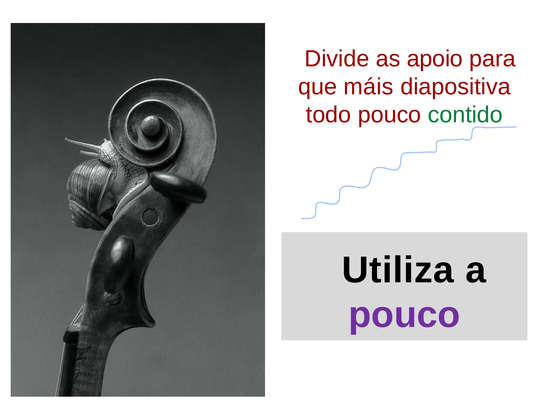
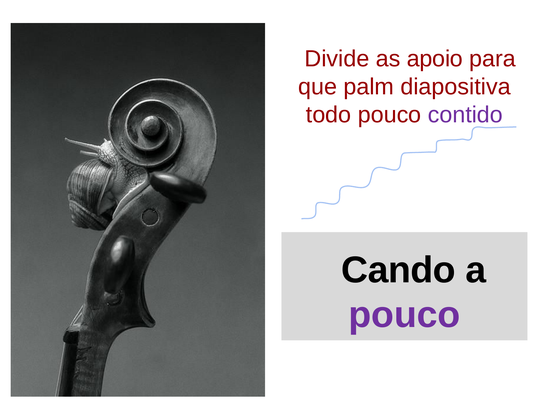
máis: máis -> palm
contido colour: green -> purple
Utiliza: Utiliza -> Cando
